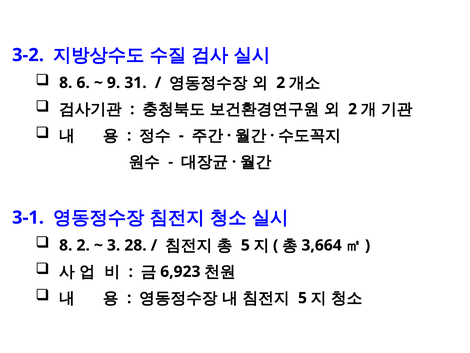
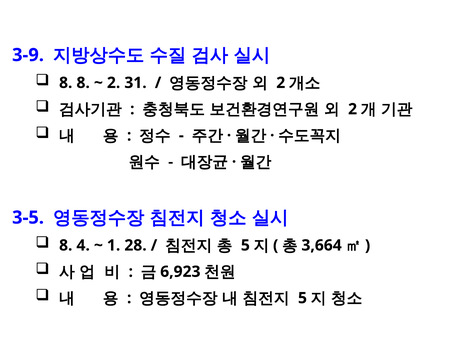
3-2: 3-2 -> 3-9
8 6: 6 -> 8
9 at (114, 83): 9 -> 2
3-1: 3-1 -> 3-5
8 2: 2 -> 4
3: 3 -> 1
